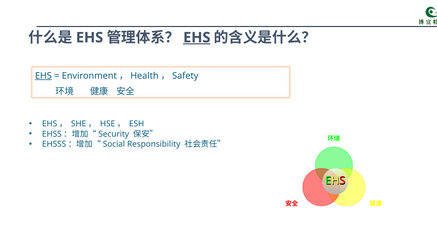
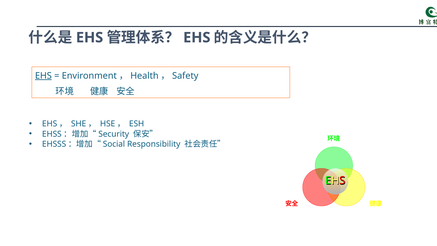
EHS at (197, 38) underline: present -> none
